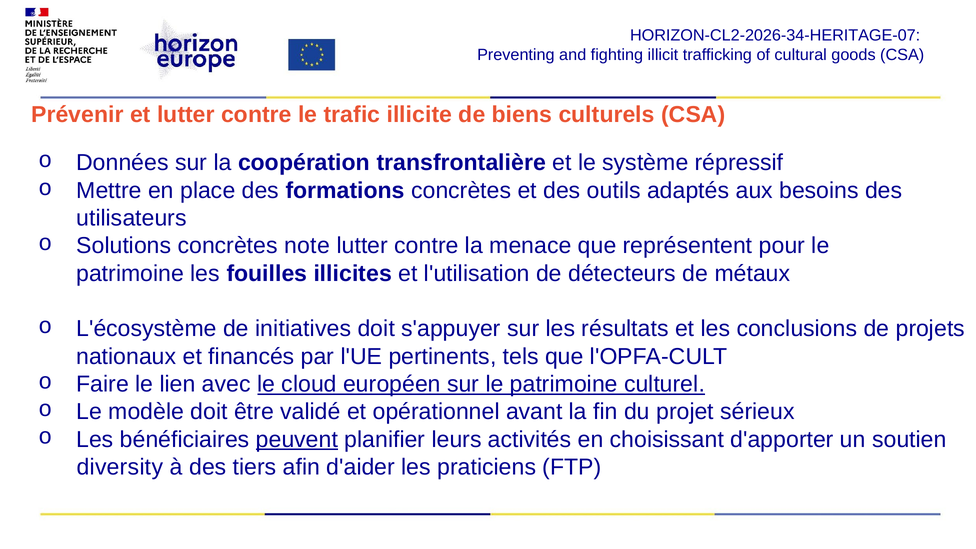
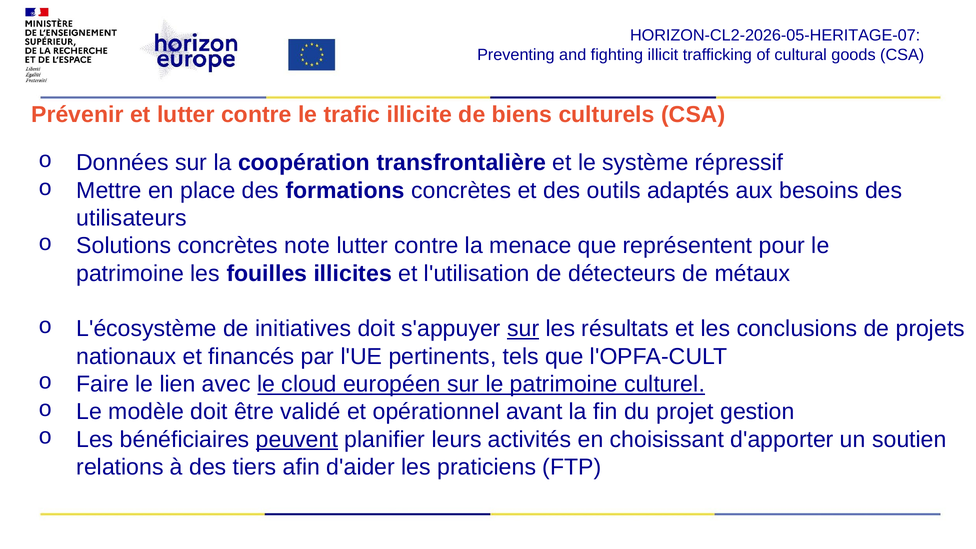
HORIZON-CL2-2026-34-HERITAGE-07: HORIZON-CL2-2026-34-HERITAGE-07 -> HORIZON-CL2-2026-05-HERITAGE-07
sur at (523, 329) underline: none -> present
sérieux: sérieux -> gestion
diversity: diversity -> relations
